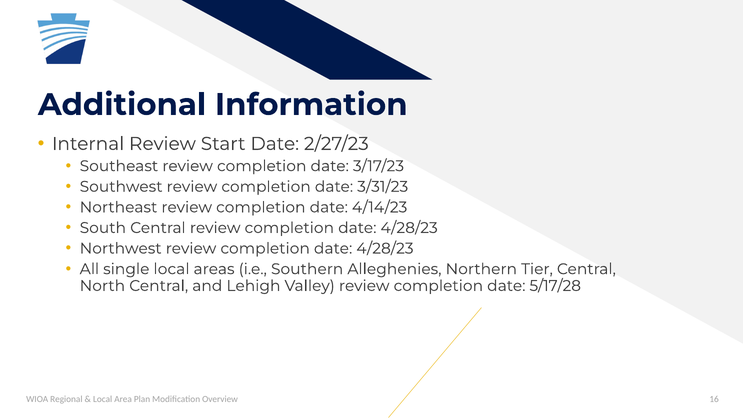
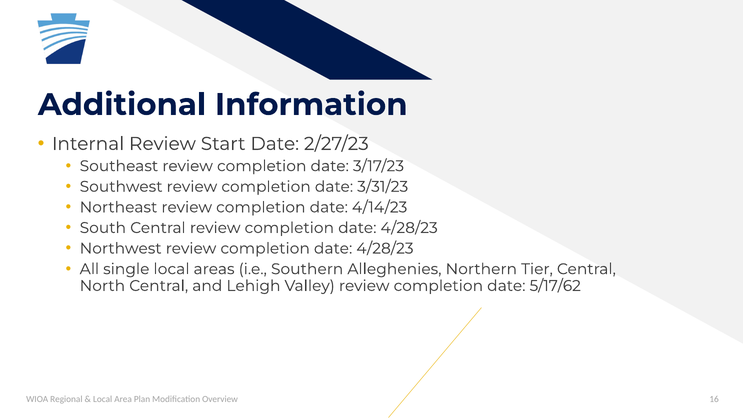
5/17/28: 5/17/28 -> 5/17/62
